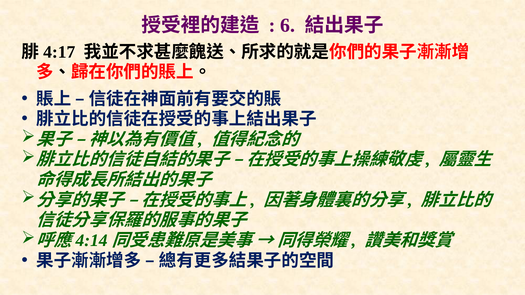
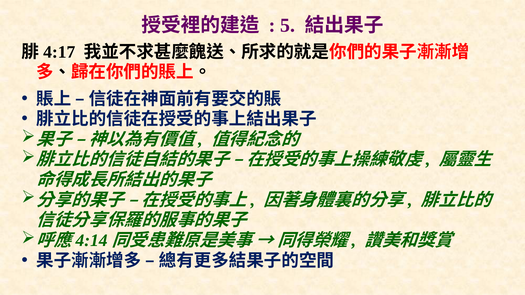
6: 6 -> 5
